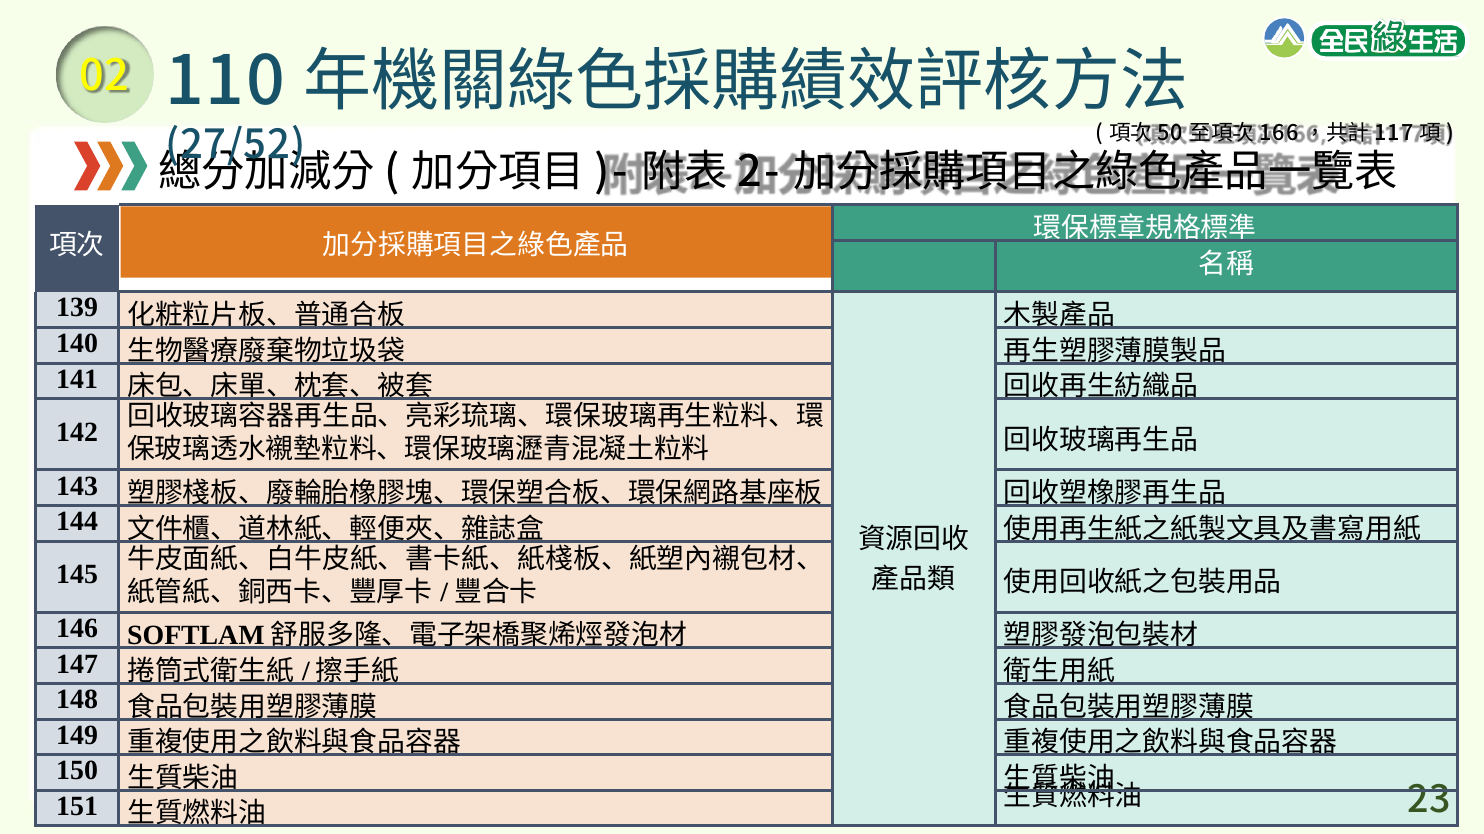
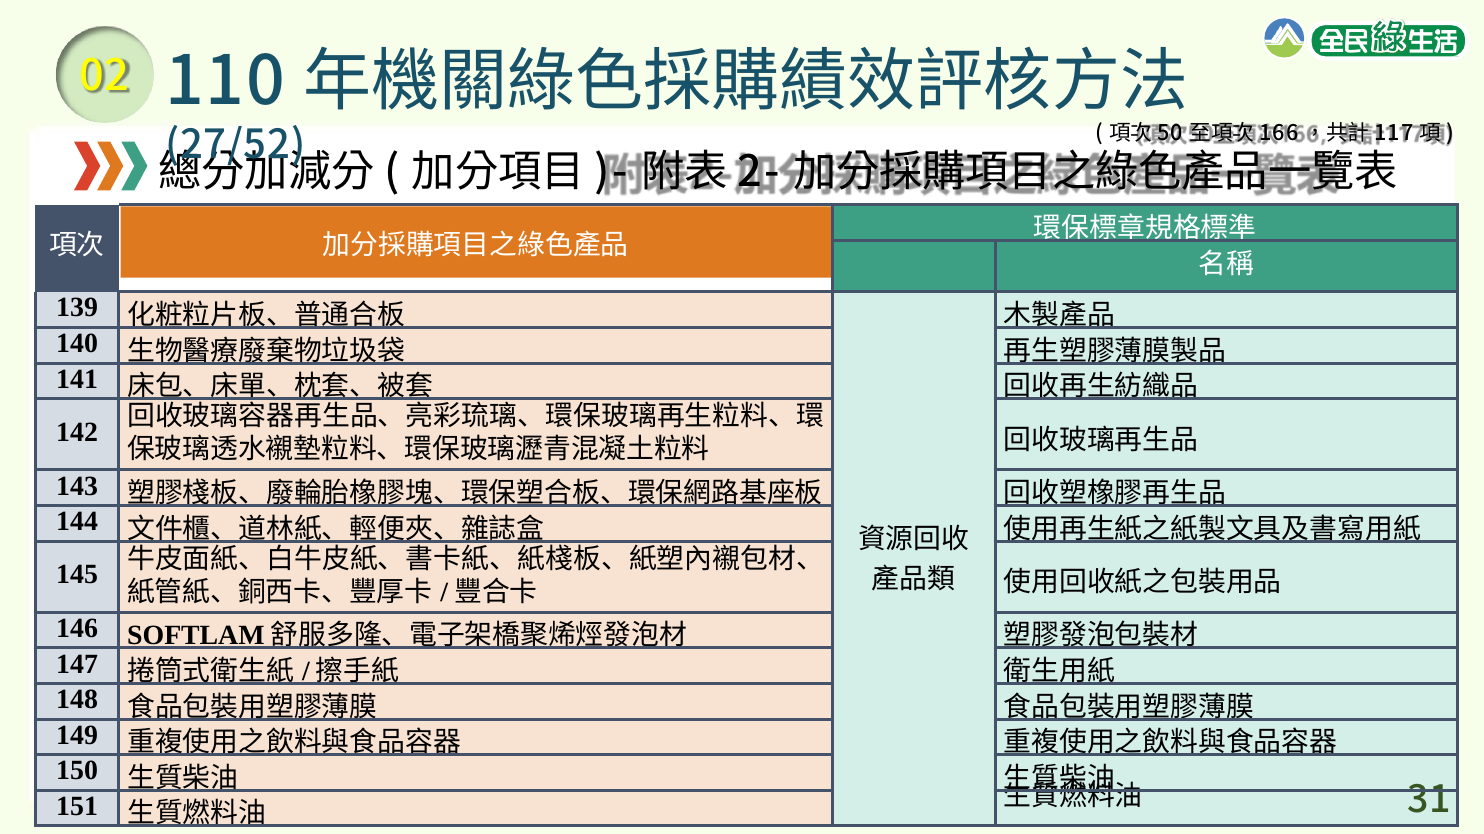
23: 23 -> 31
